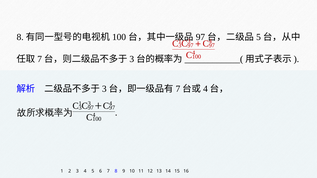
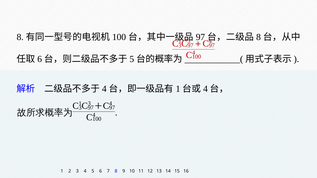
5 at (259, 37): 5 -> 8
7 at (40, 59): 7 -> 6
3 at (132, 59): 3 -> 5
3 at (104, 89): 3 -> 4
7 at (178, 89): 7 -> 1
